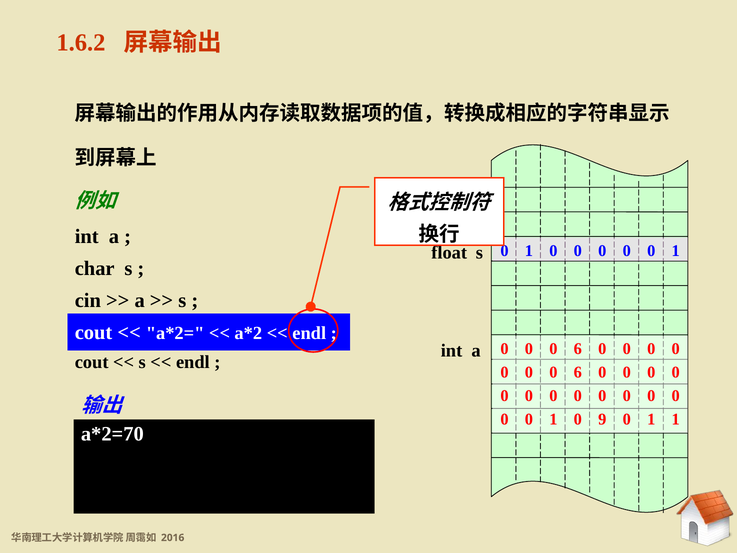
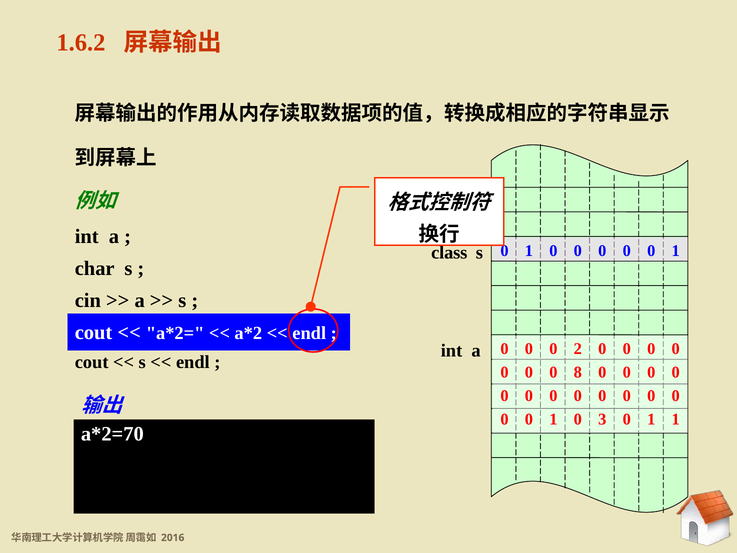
float: float -> class
6 at (578, 349): 6 -> 2
6 at (578, 372): 6 -> 8
9: 9 -> 3
